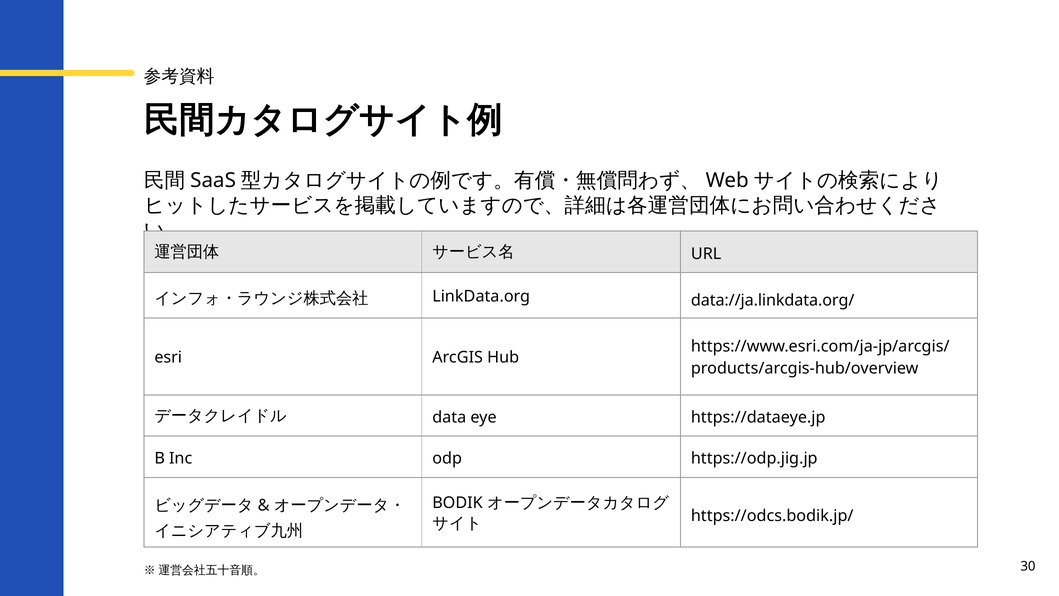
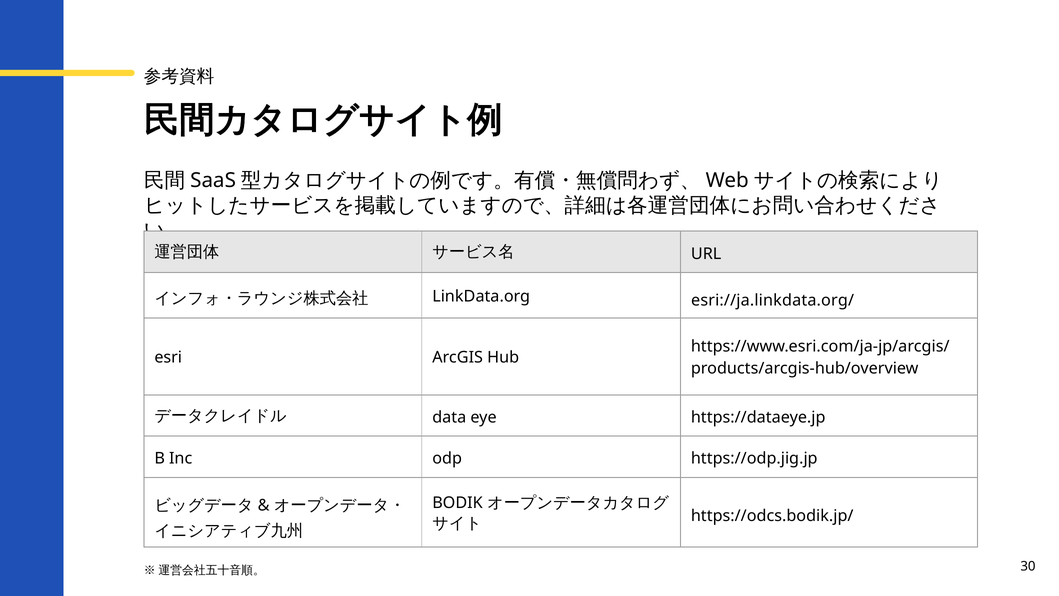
data://ja.linkdata.org/: data://ja.linkdata.org/ -> esri://ja.linkdata.org/
